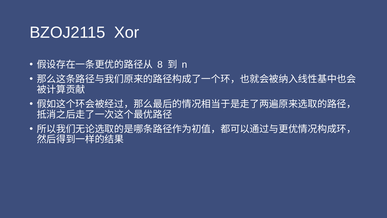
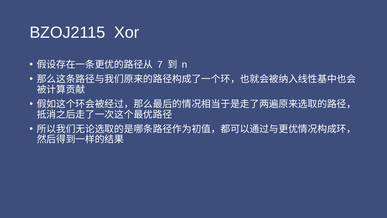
8: 8 -> 7
